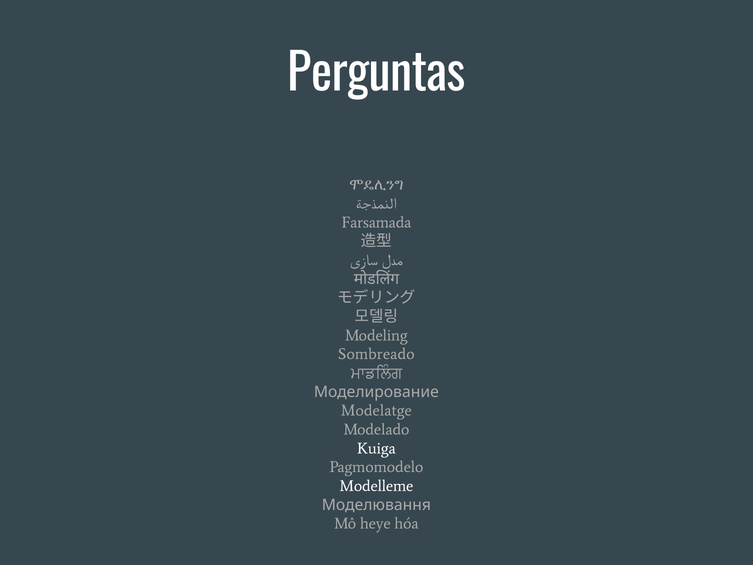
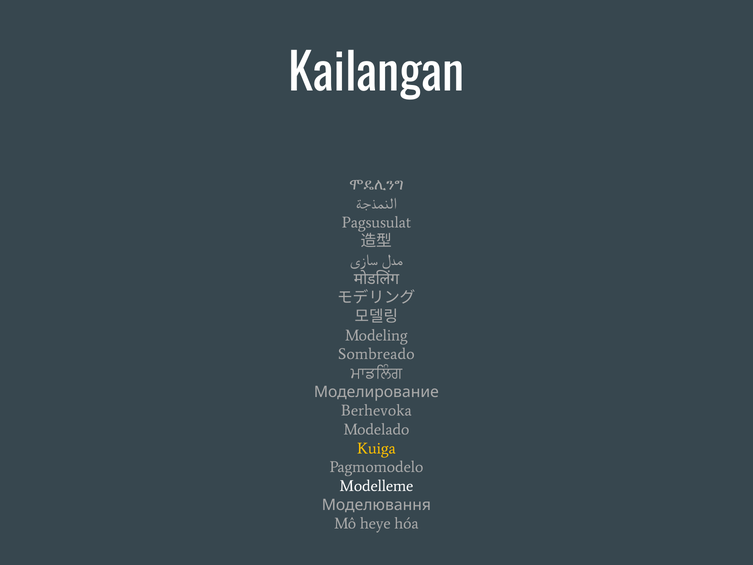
Perguntas: Perguntas -> Kailangan
Farsamada: Farsamada -> Pagsusulat
Modelatge: Modelatge -> Berhevoka
Kuiga colour: white -> yellow
